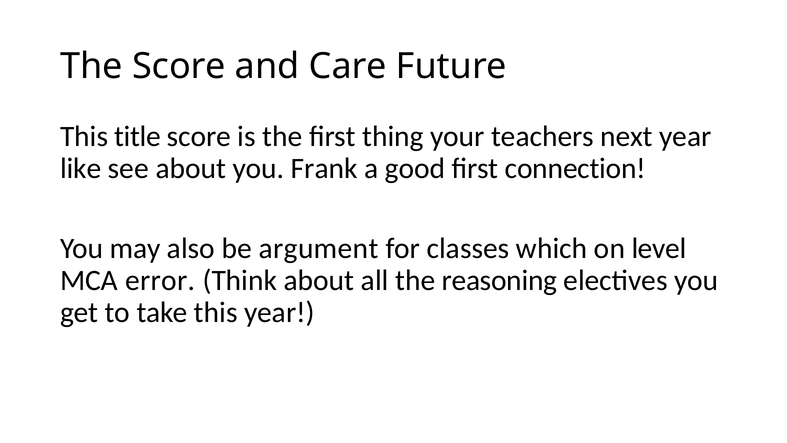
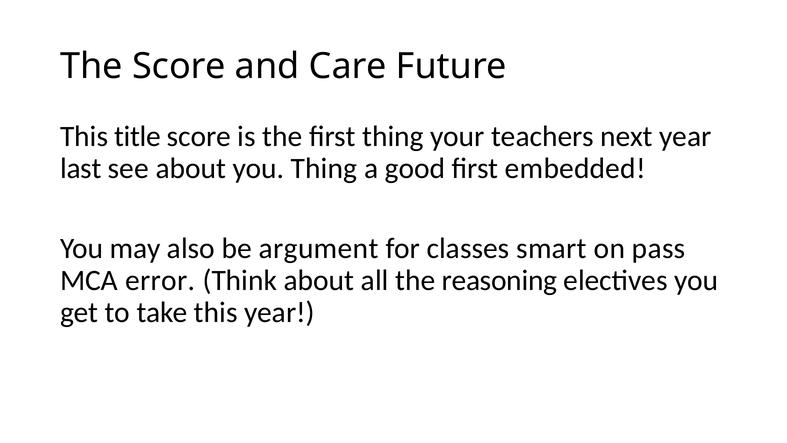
like: like -> last
you Frank: Frank -> Thing
connection: connection -> embedded
which: which -> smart
level: level -> pass
